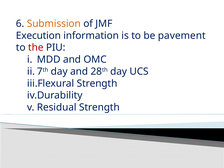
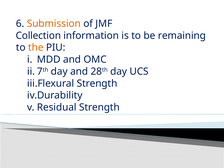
Execution: Execution -> Collection
pavement: pavement -> remaining
the colour: red -> orange
